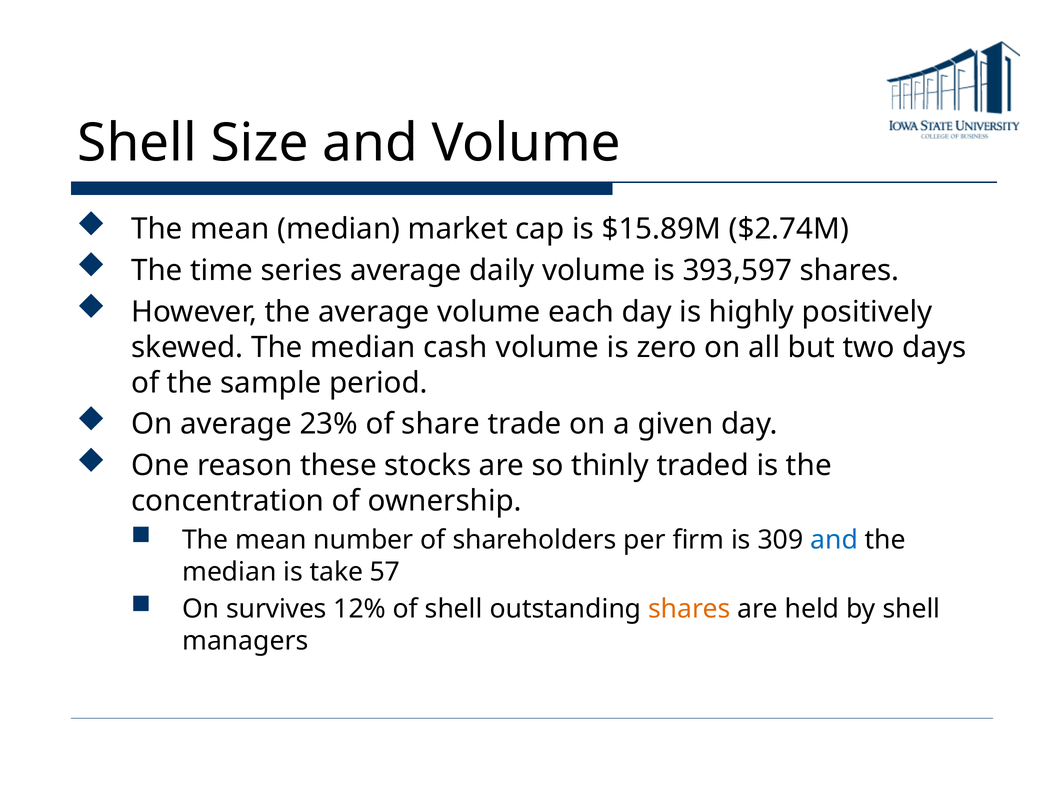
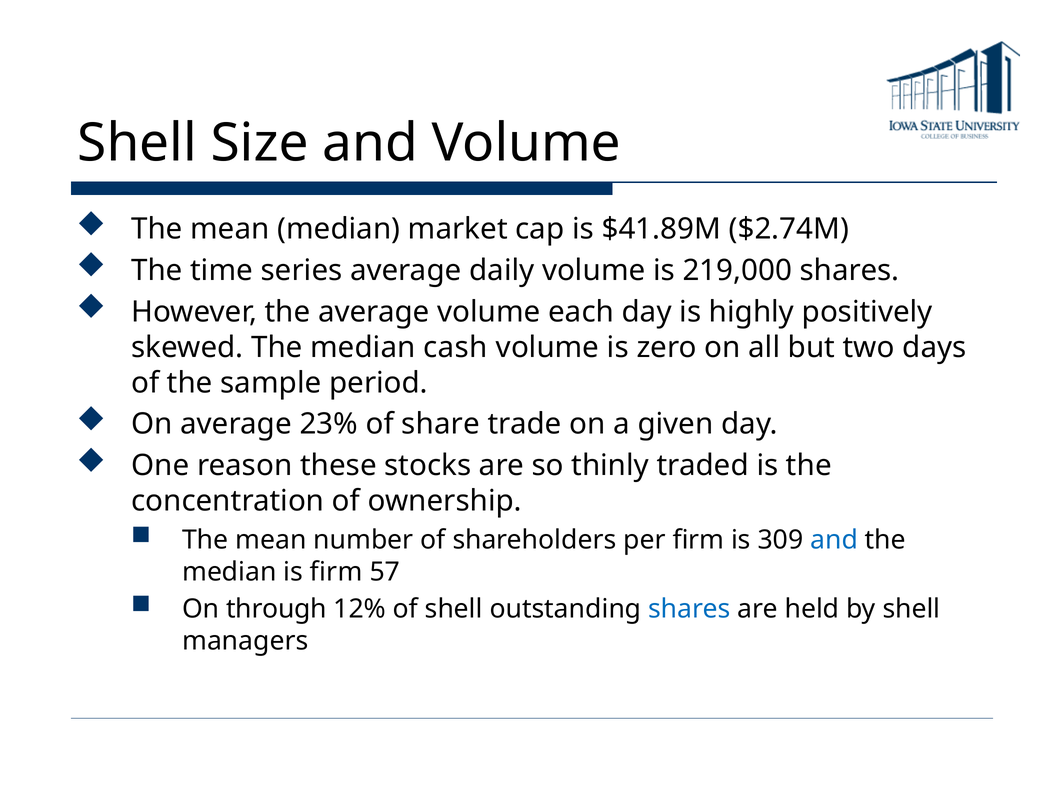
$15.89M: $15.89M -> $41.89M
393,597: 393,597 -> 219,000
is take: take -> firm
survives: survives -> through
shares at (689, 609) colour: orange -> blue
